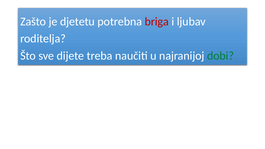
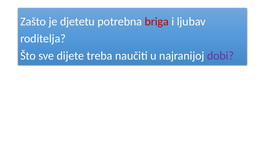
dobi colour: green -> purple
